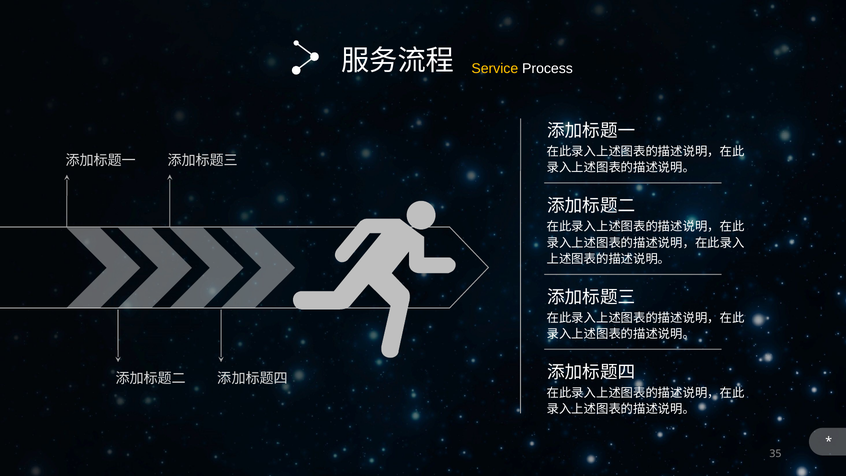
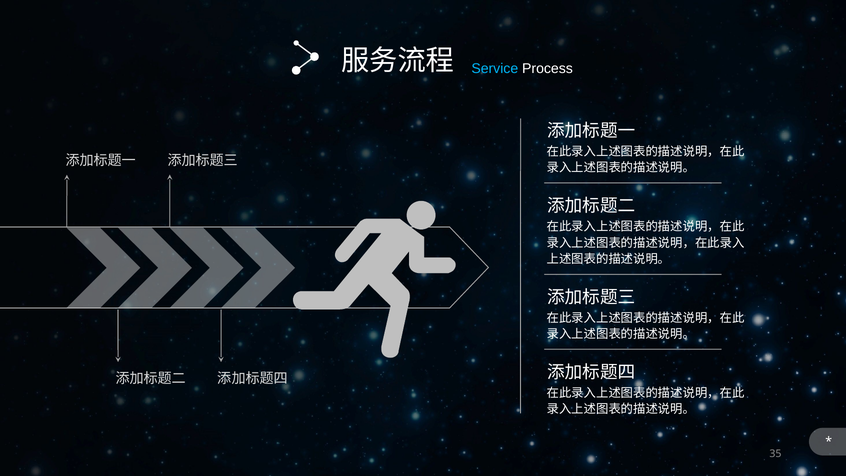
Service colour: yellow -> light blue
